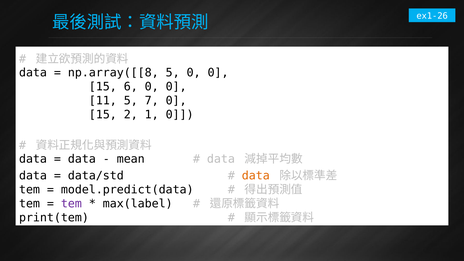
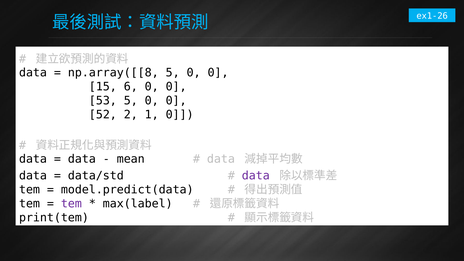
11: 11 -> 53
7 at (152, 101): 7 -> 0
15 at (103, 115): 15 -> 52
data at (256, 176) colour: orange -> purple
